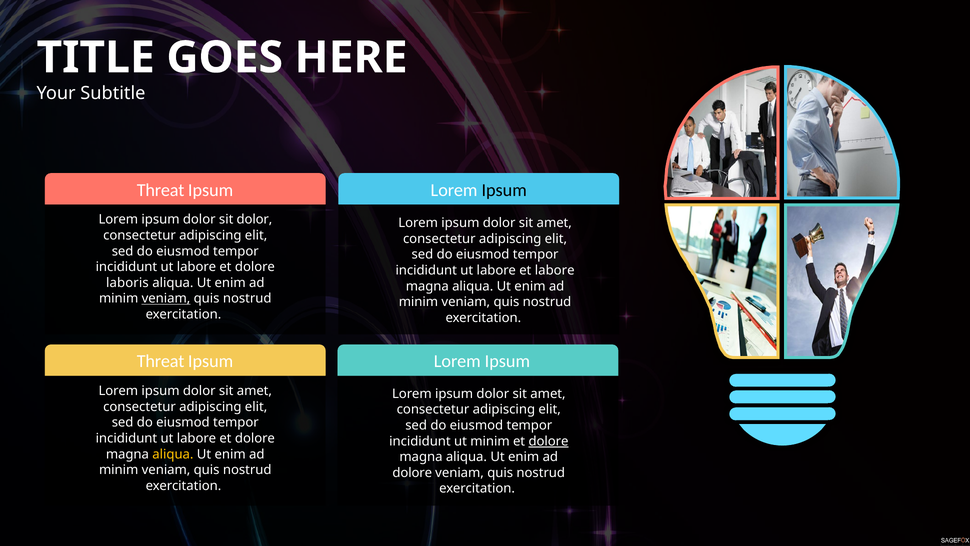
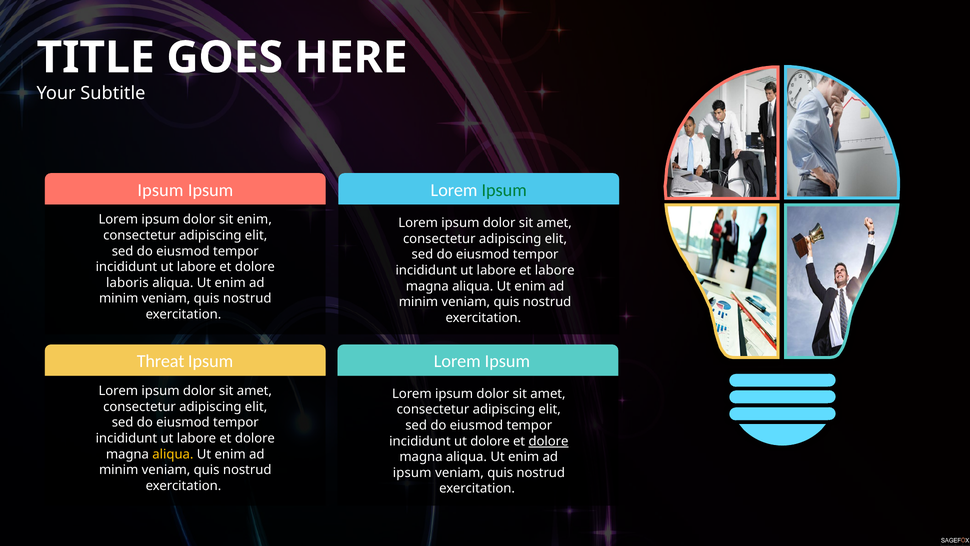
Threat at (161, 190): Threat -> Ipsum
Ipsum at (504, 190) colour: black -> green
sit dolor: dolor -> enim
veniam at (166, 298) underline: present -> none
ut minim: minim -> dolore
dolore at (412, 472): dolore -> ipsum
